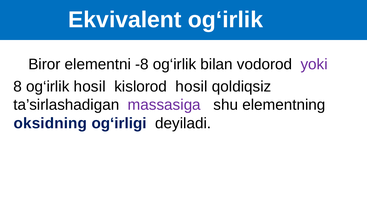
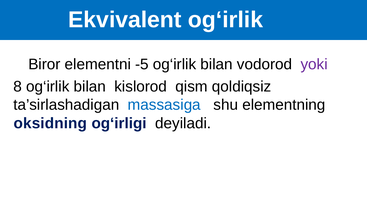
-8: -8 -> -5
8 og‘irlik hosil: hosil -> bilan
kislorod hosil: hosil -> qism
massasiga colour: purple -> blue
